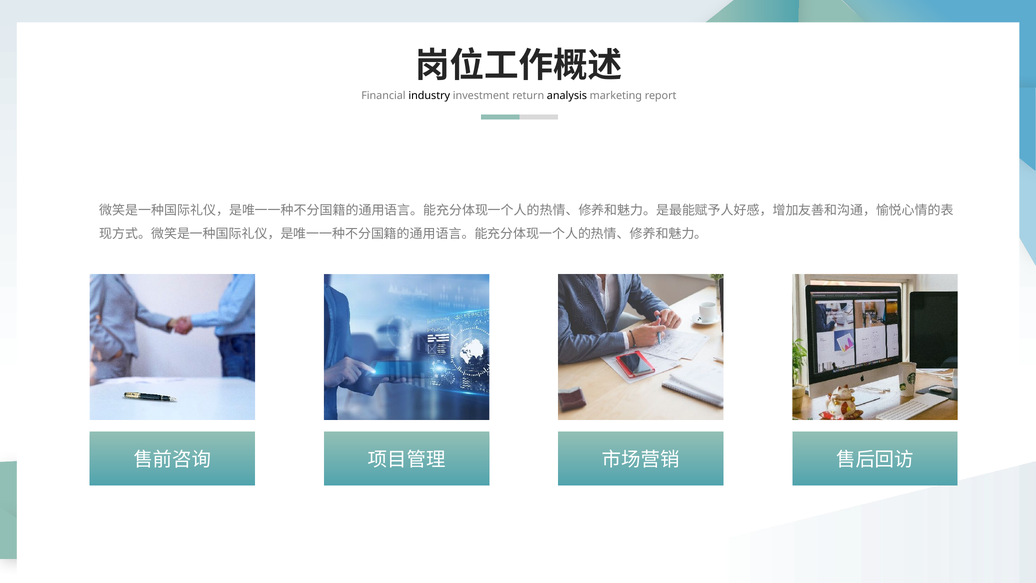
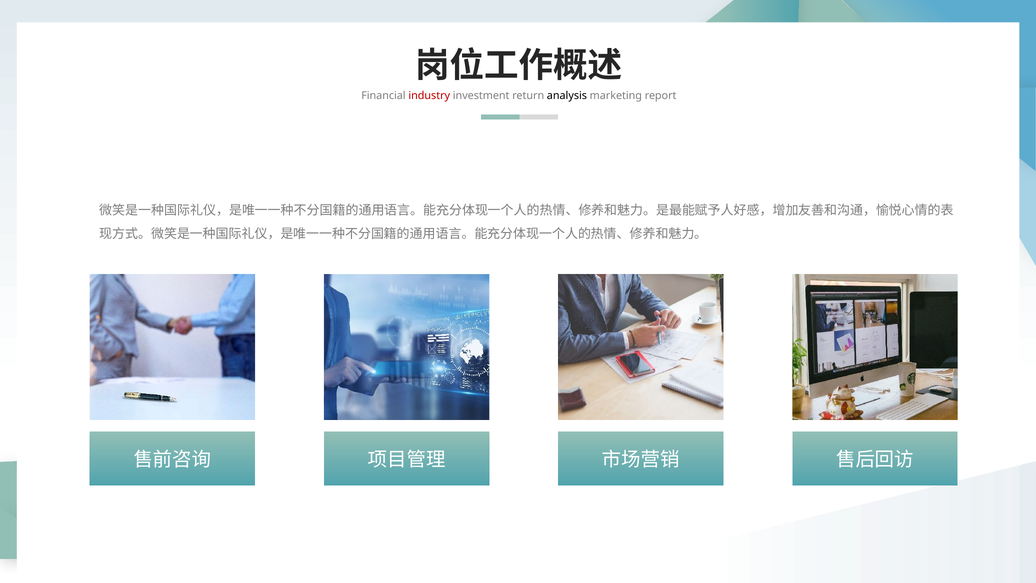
industry colour: black -> red
